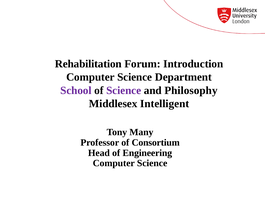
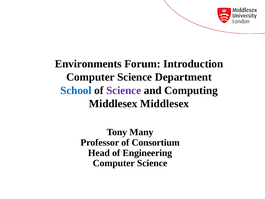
Rehabilitation: Rehabilitation -> Environments
School colour: purple -> blue
Philosophy: Philosophy -> Computing
Middlesex Intelligent: Intelligent -> Middlesex
